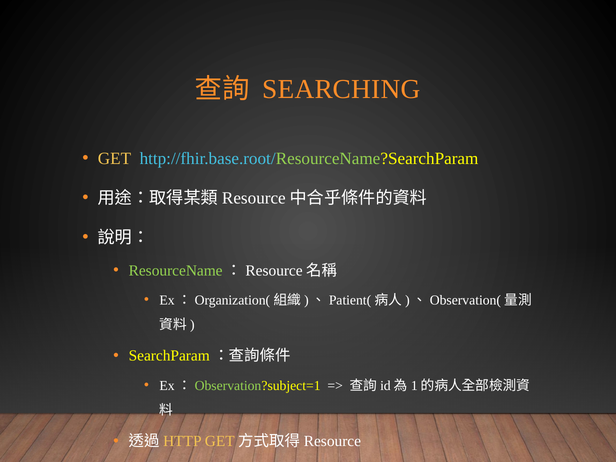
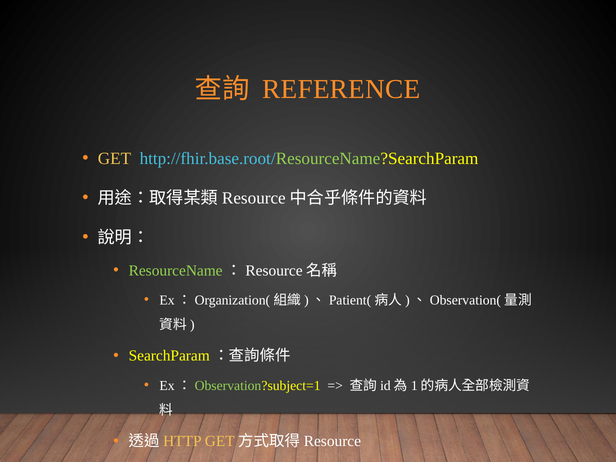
SEARCHING: SEARCHING -> REFERENCE
